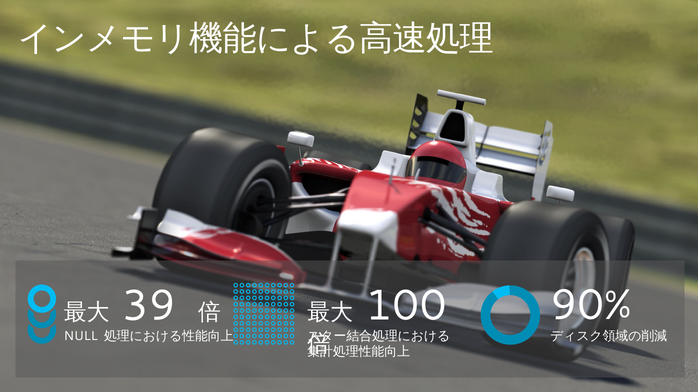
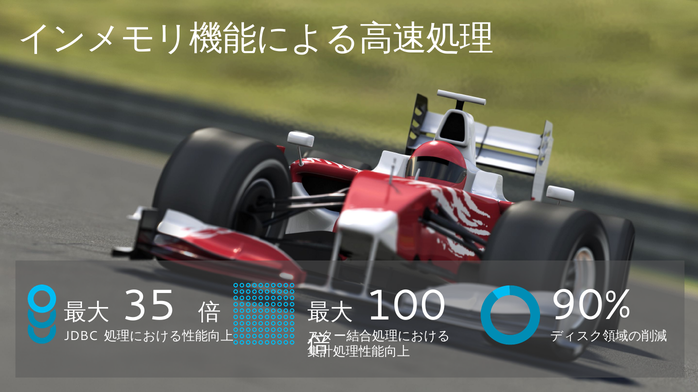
39: 39 -> 35
NULL: NULL -> JDBC
